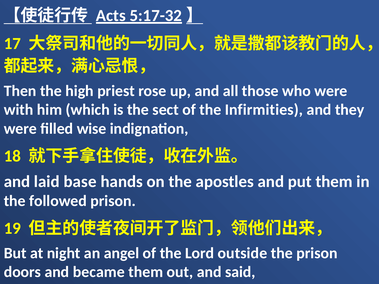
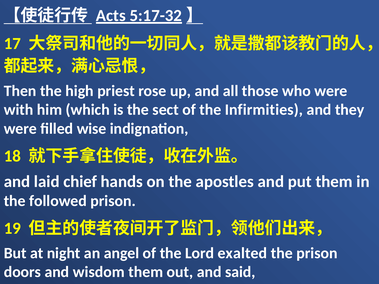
base: base -> chief
outside: outside -> exalted
became: became -> wisdom
